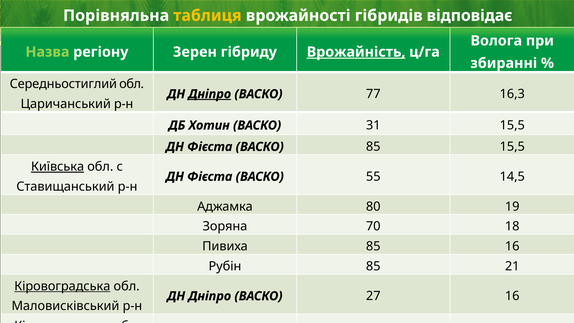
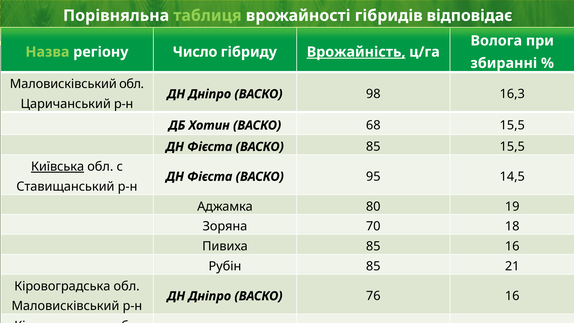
таблиця colour: yellow -> light green
Зерен: Зерен -> Число
Середньостиглий at (63, 84): Середньостиглий -> Маловисківський
Дніпро at (210, 94) underline: present -> none
77: 77 -> 98
31: 31 -> 68
55: 55 -> 95
Кіровоградська at (62, 286) underline: present -> none
27: 27 -> 76
